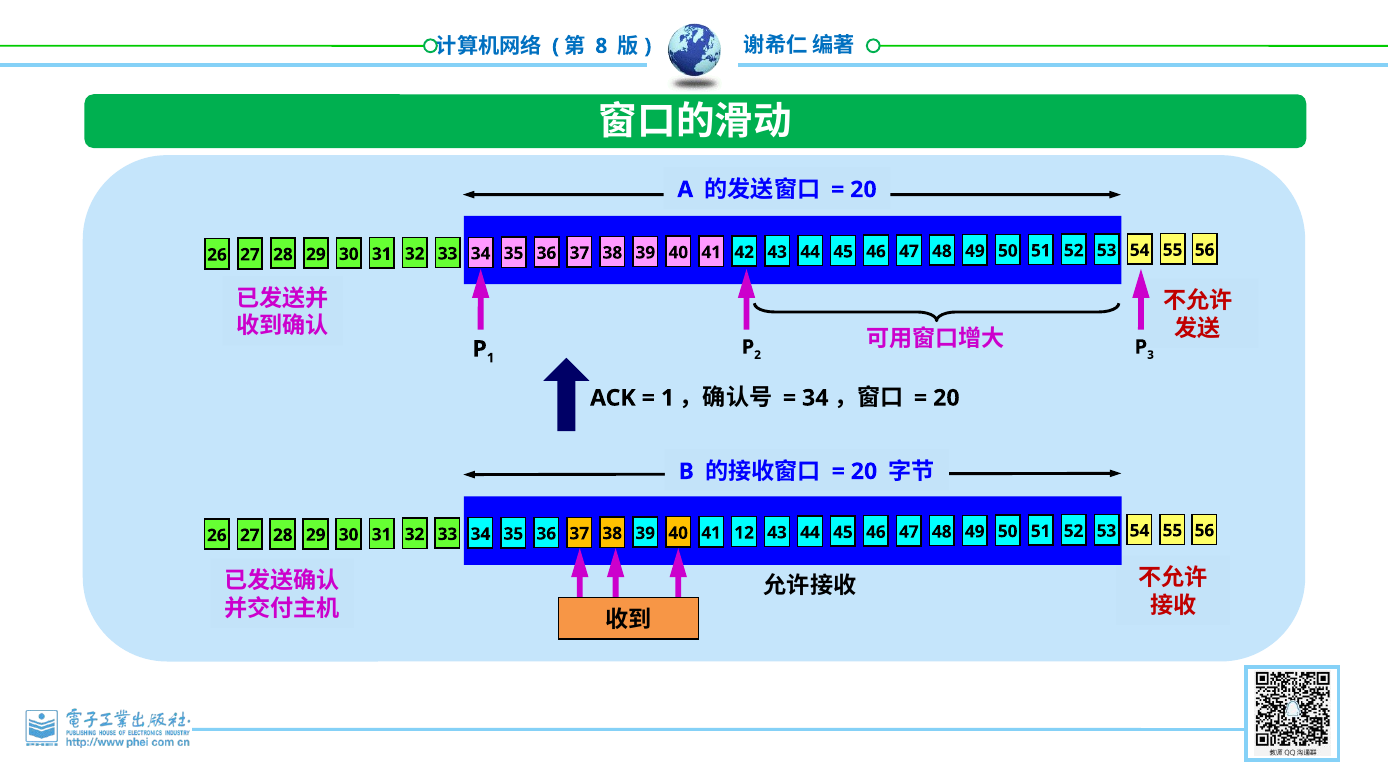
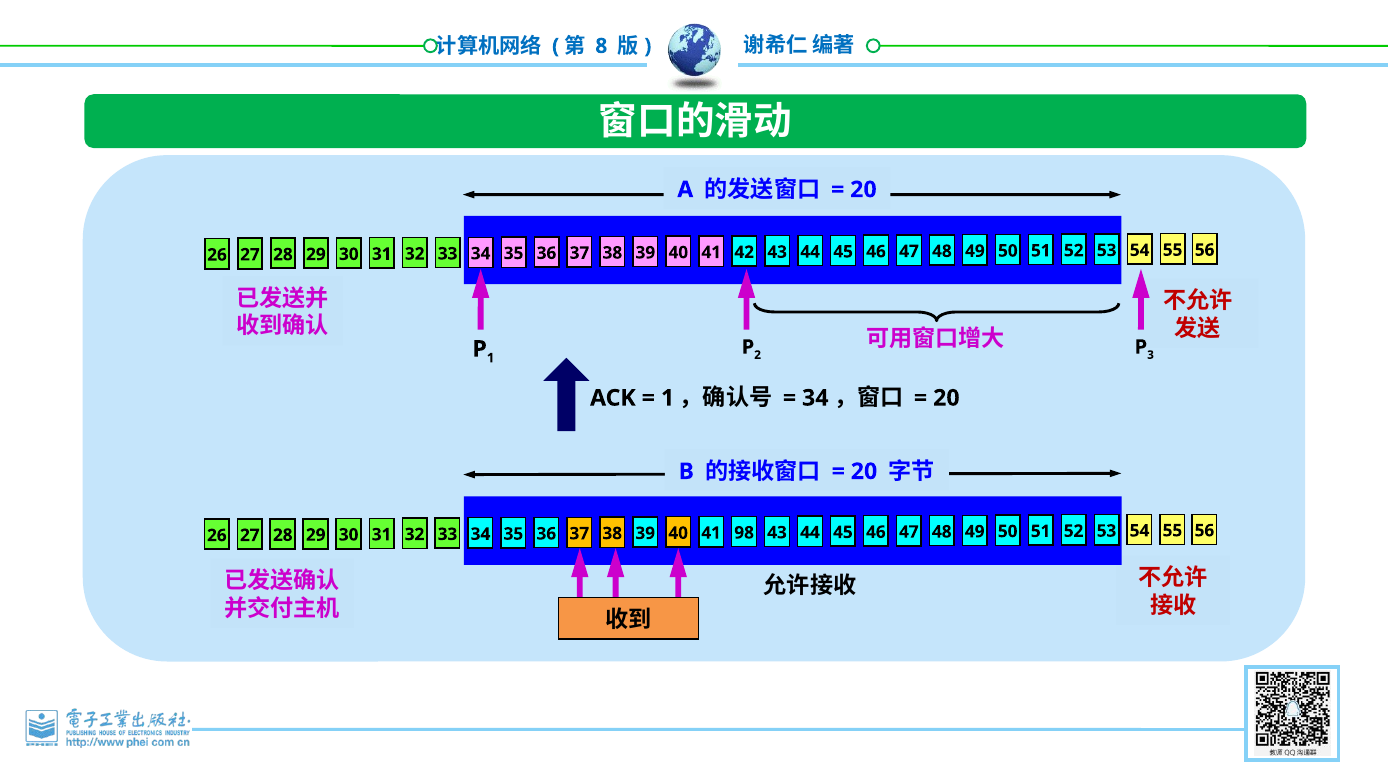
12: 12 -> 98
